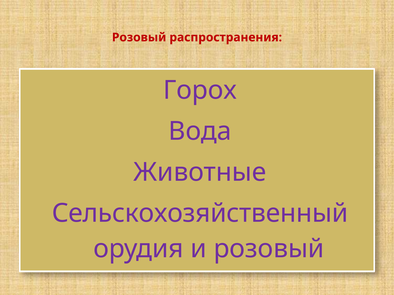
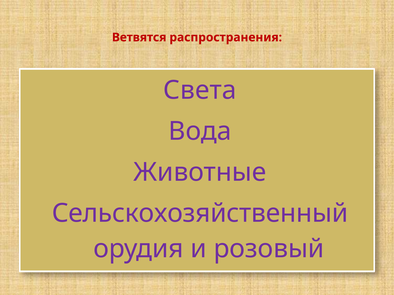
Розовый at (139, 37): Розовый -> Ветвятся
Горох: Горох -> Света
